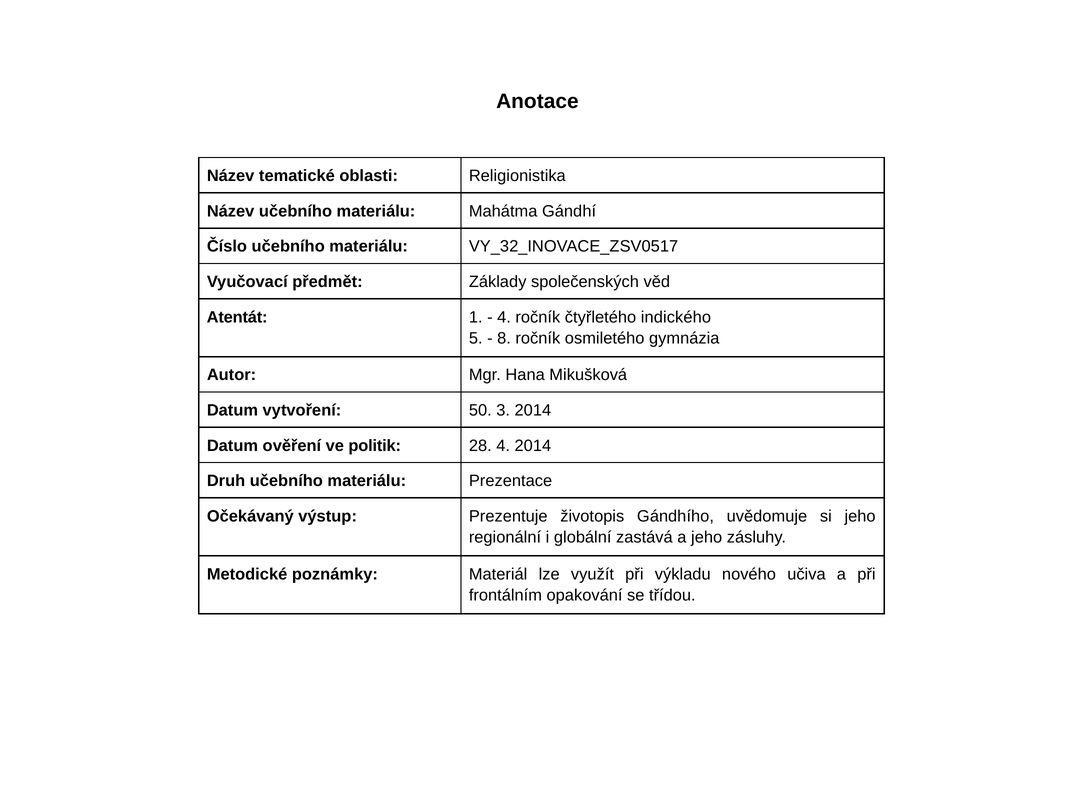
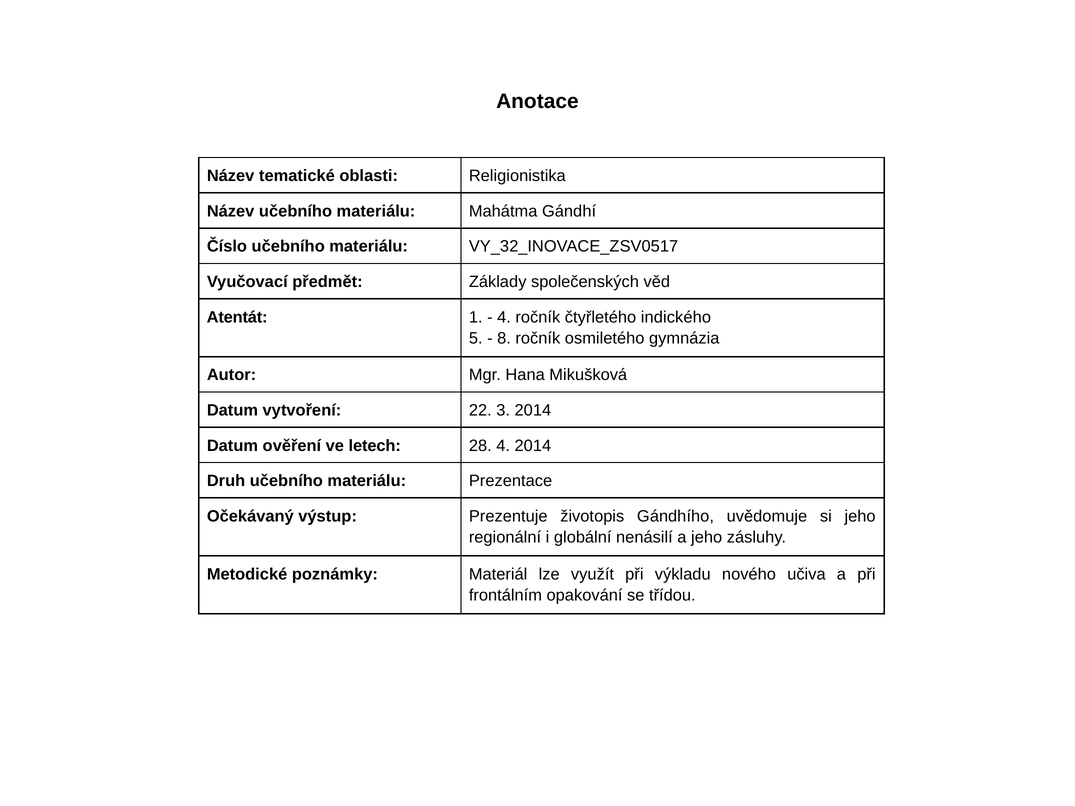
50: 50 -> 22
politik: politik -> letech
zastává: zastává -> nenásilí
